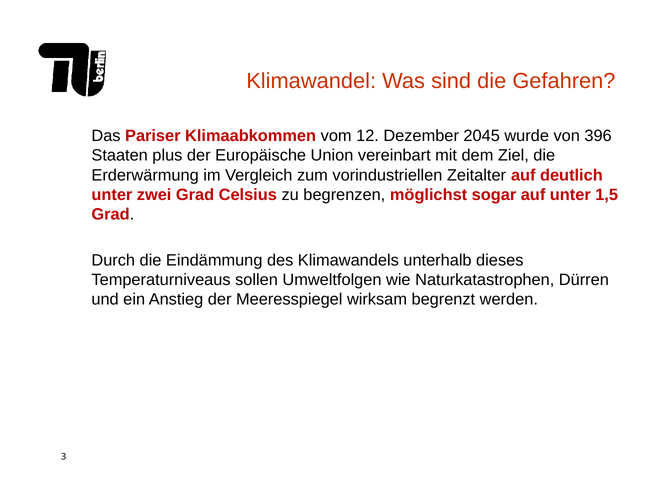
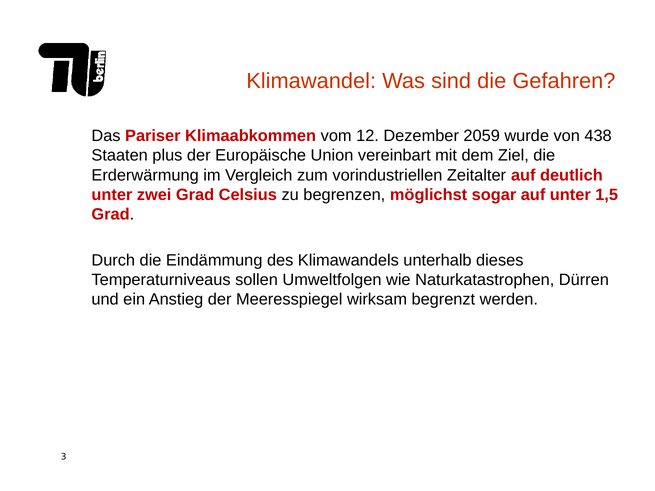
2045: 2045 -> 2059
396: 396 -> 438
